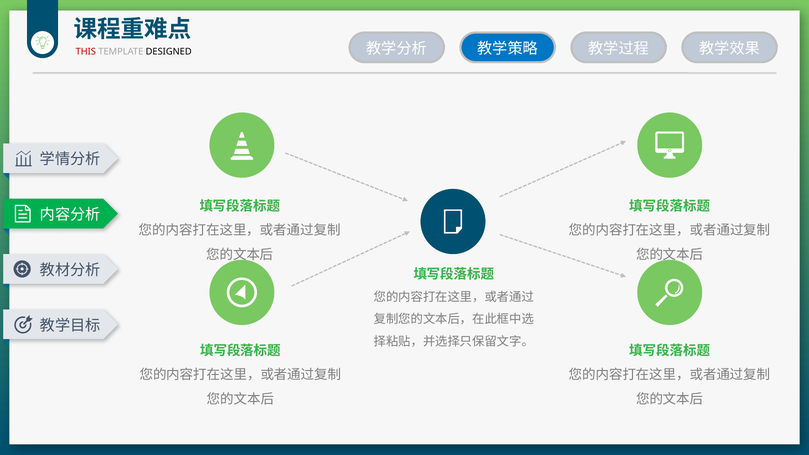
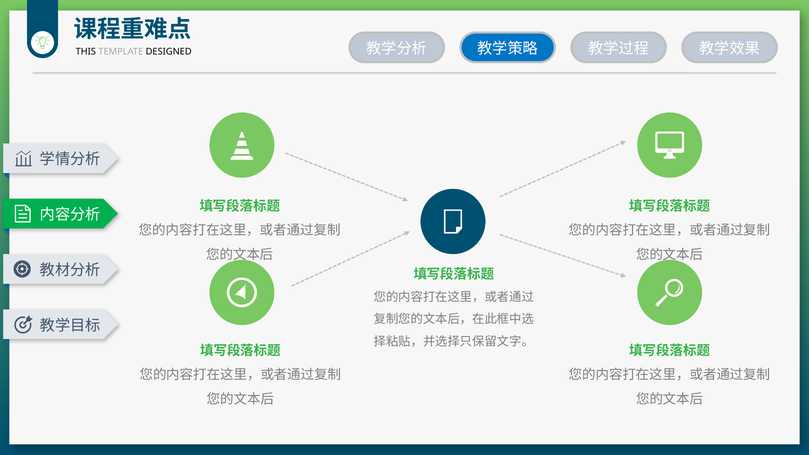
THIS colour: red -> black
